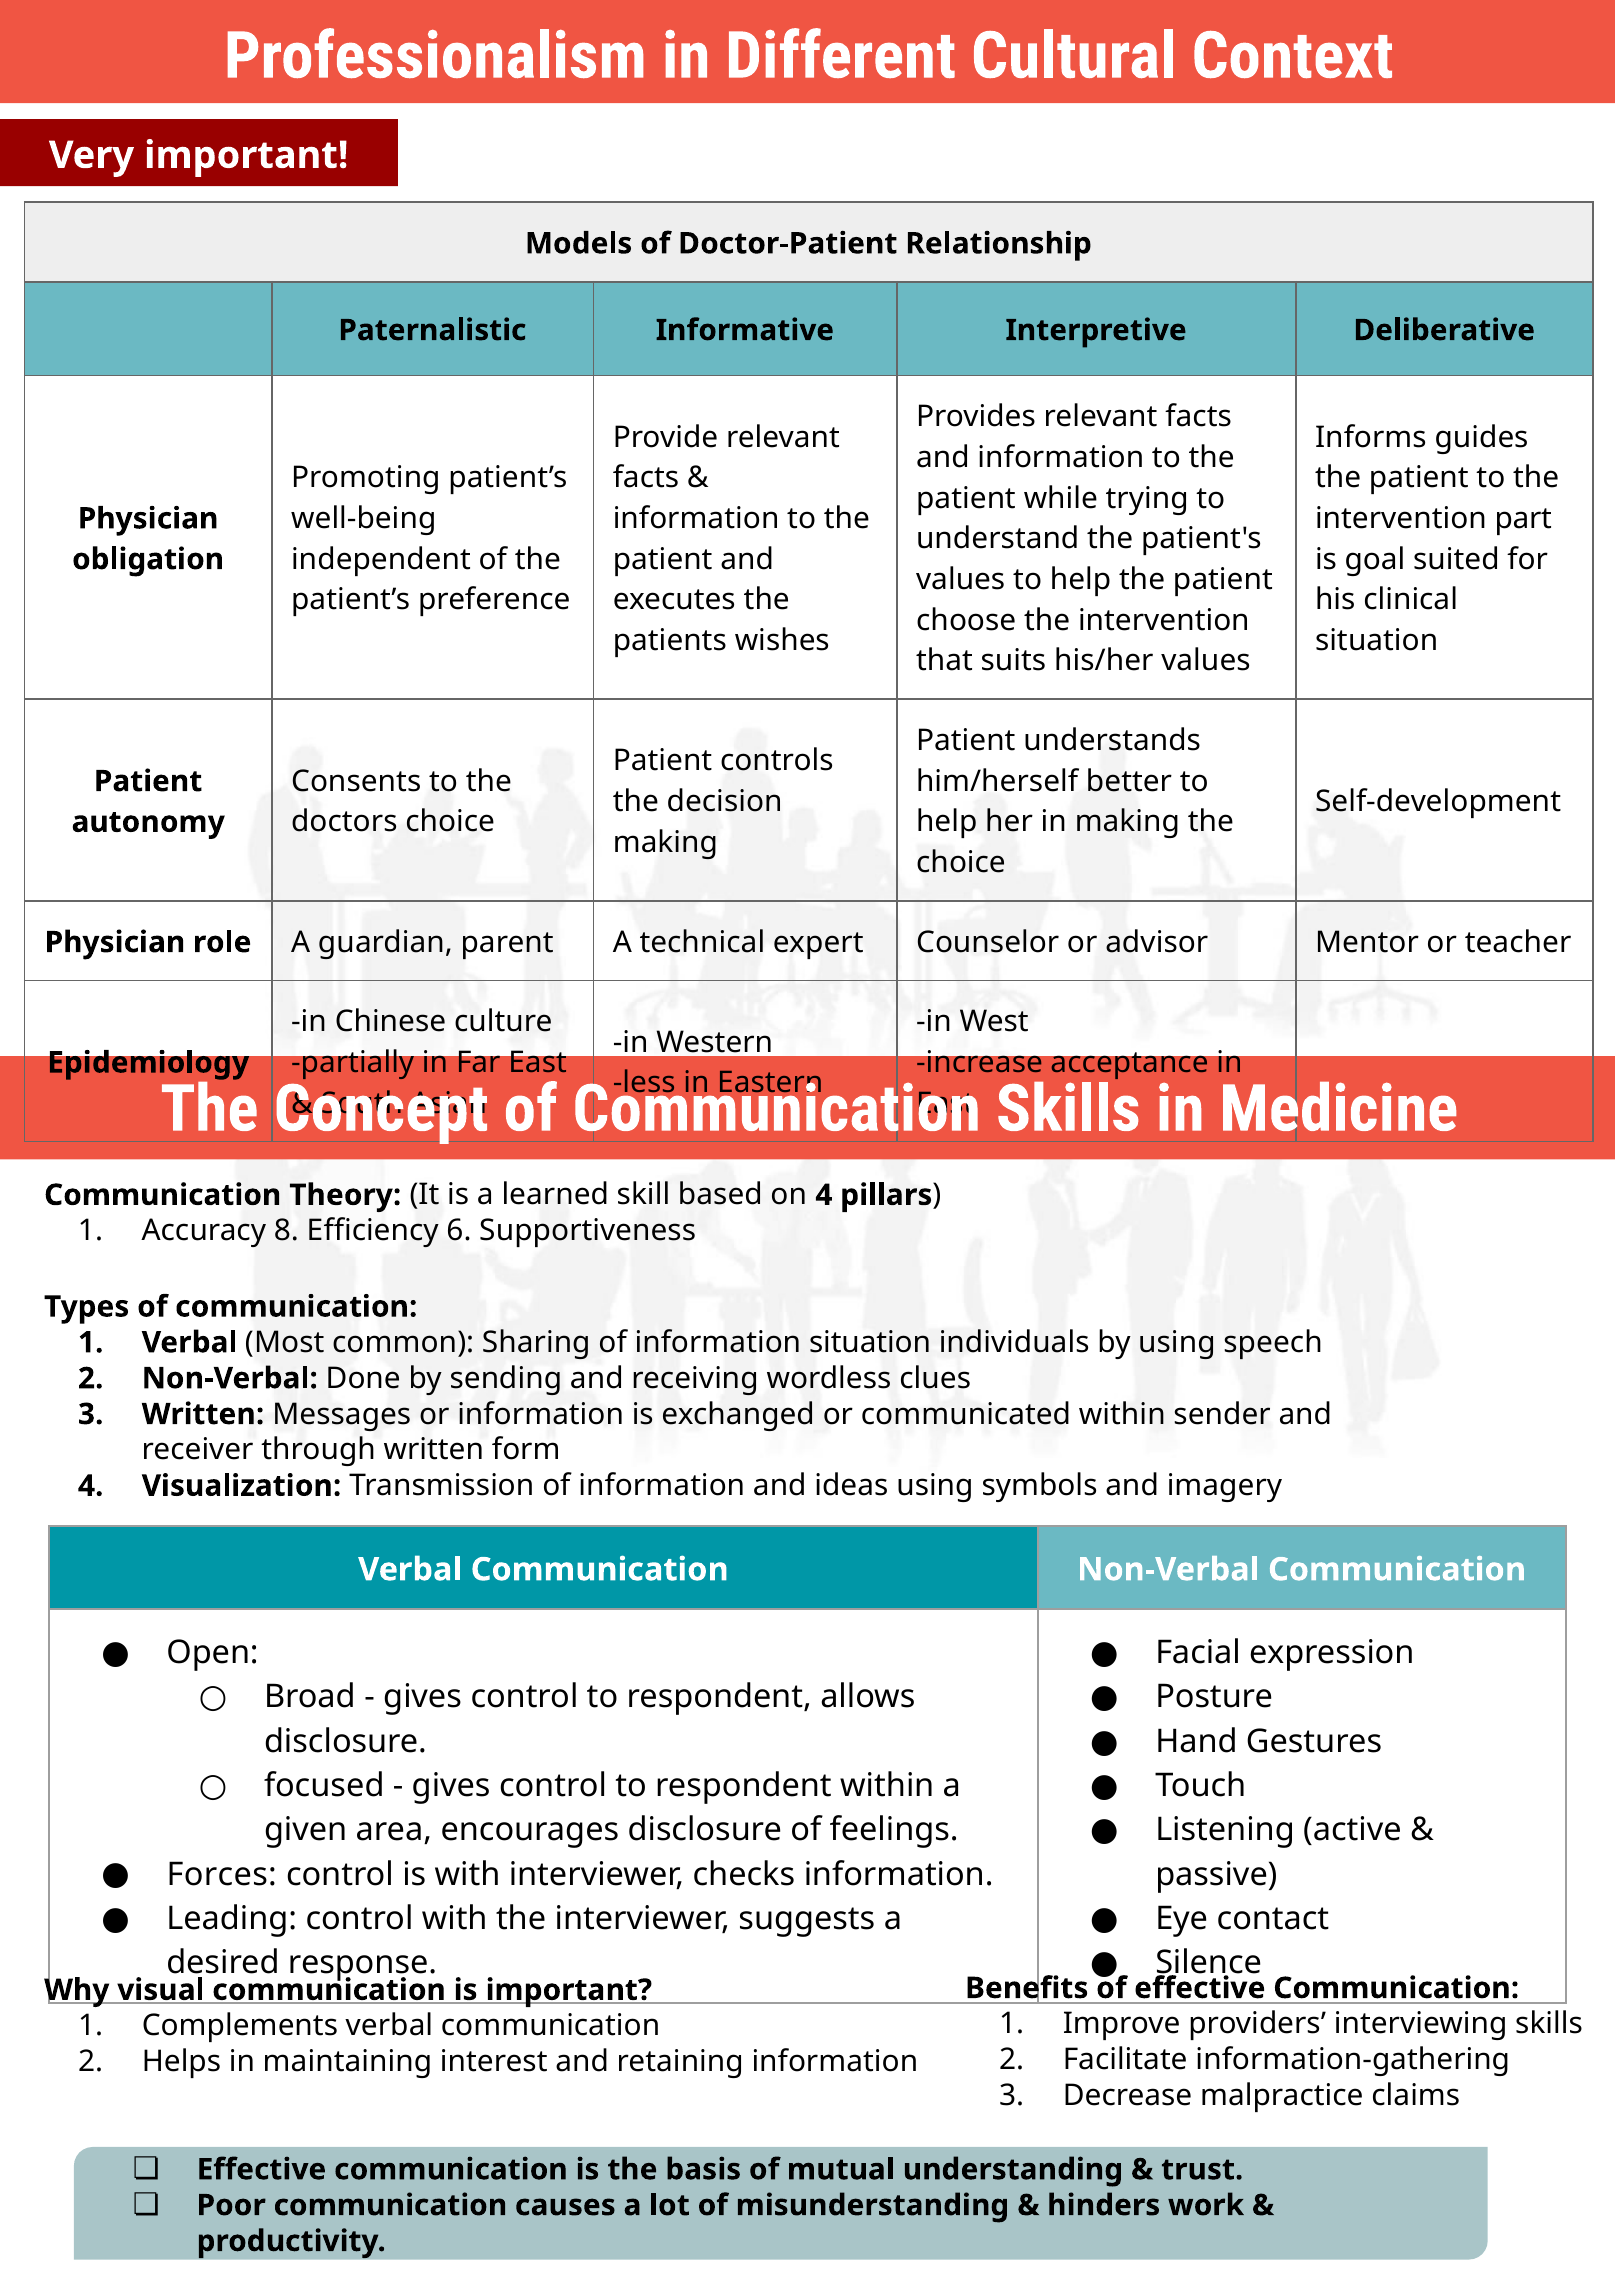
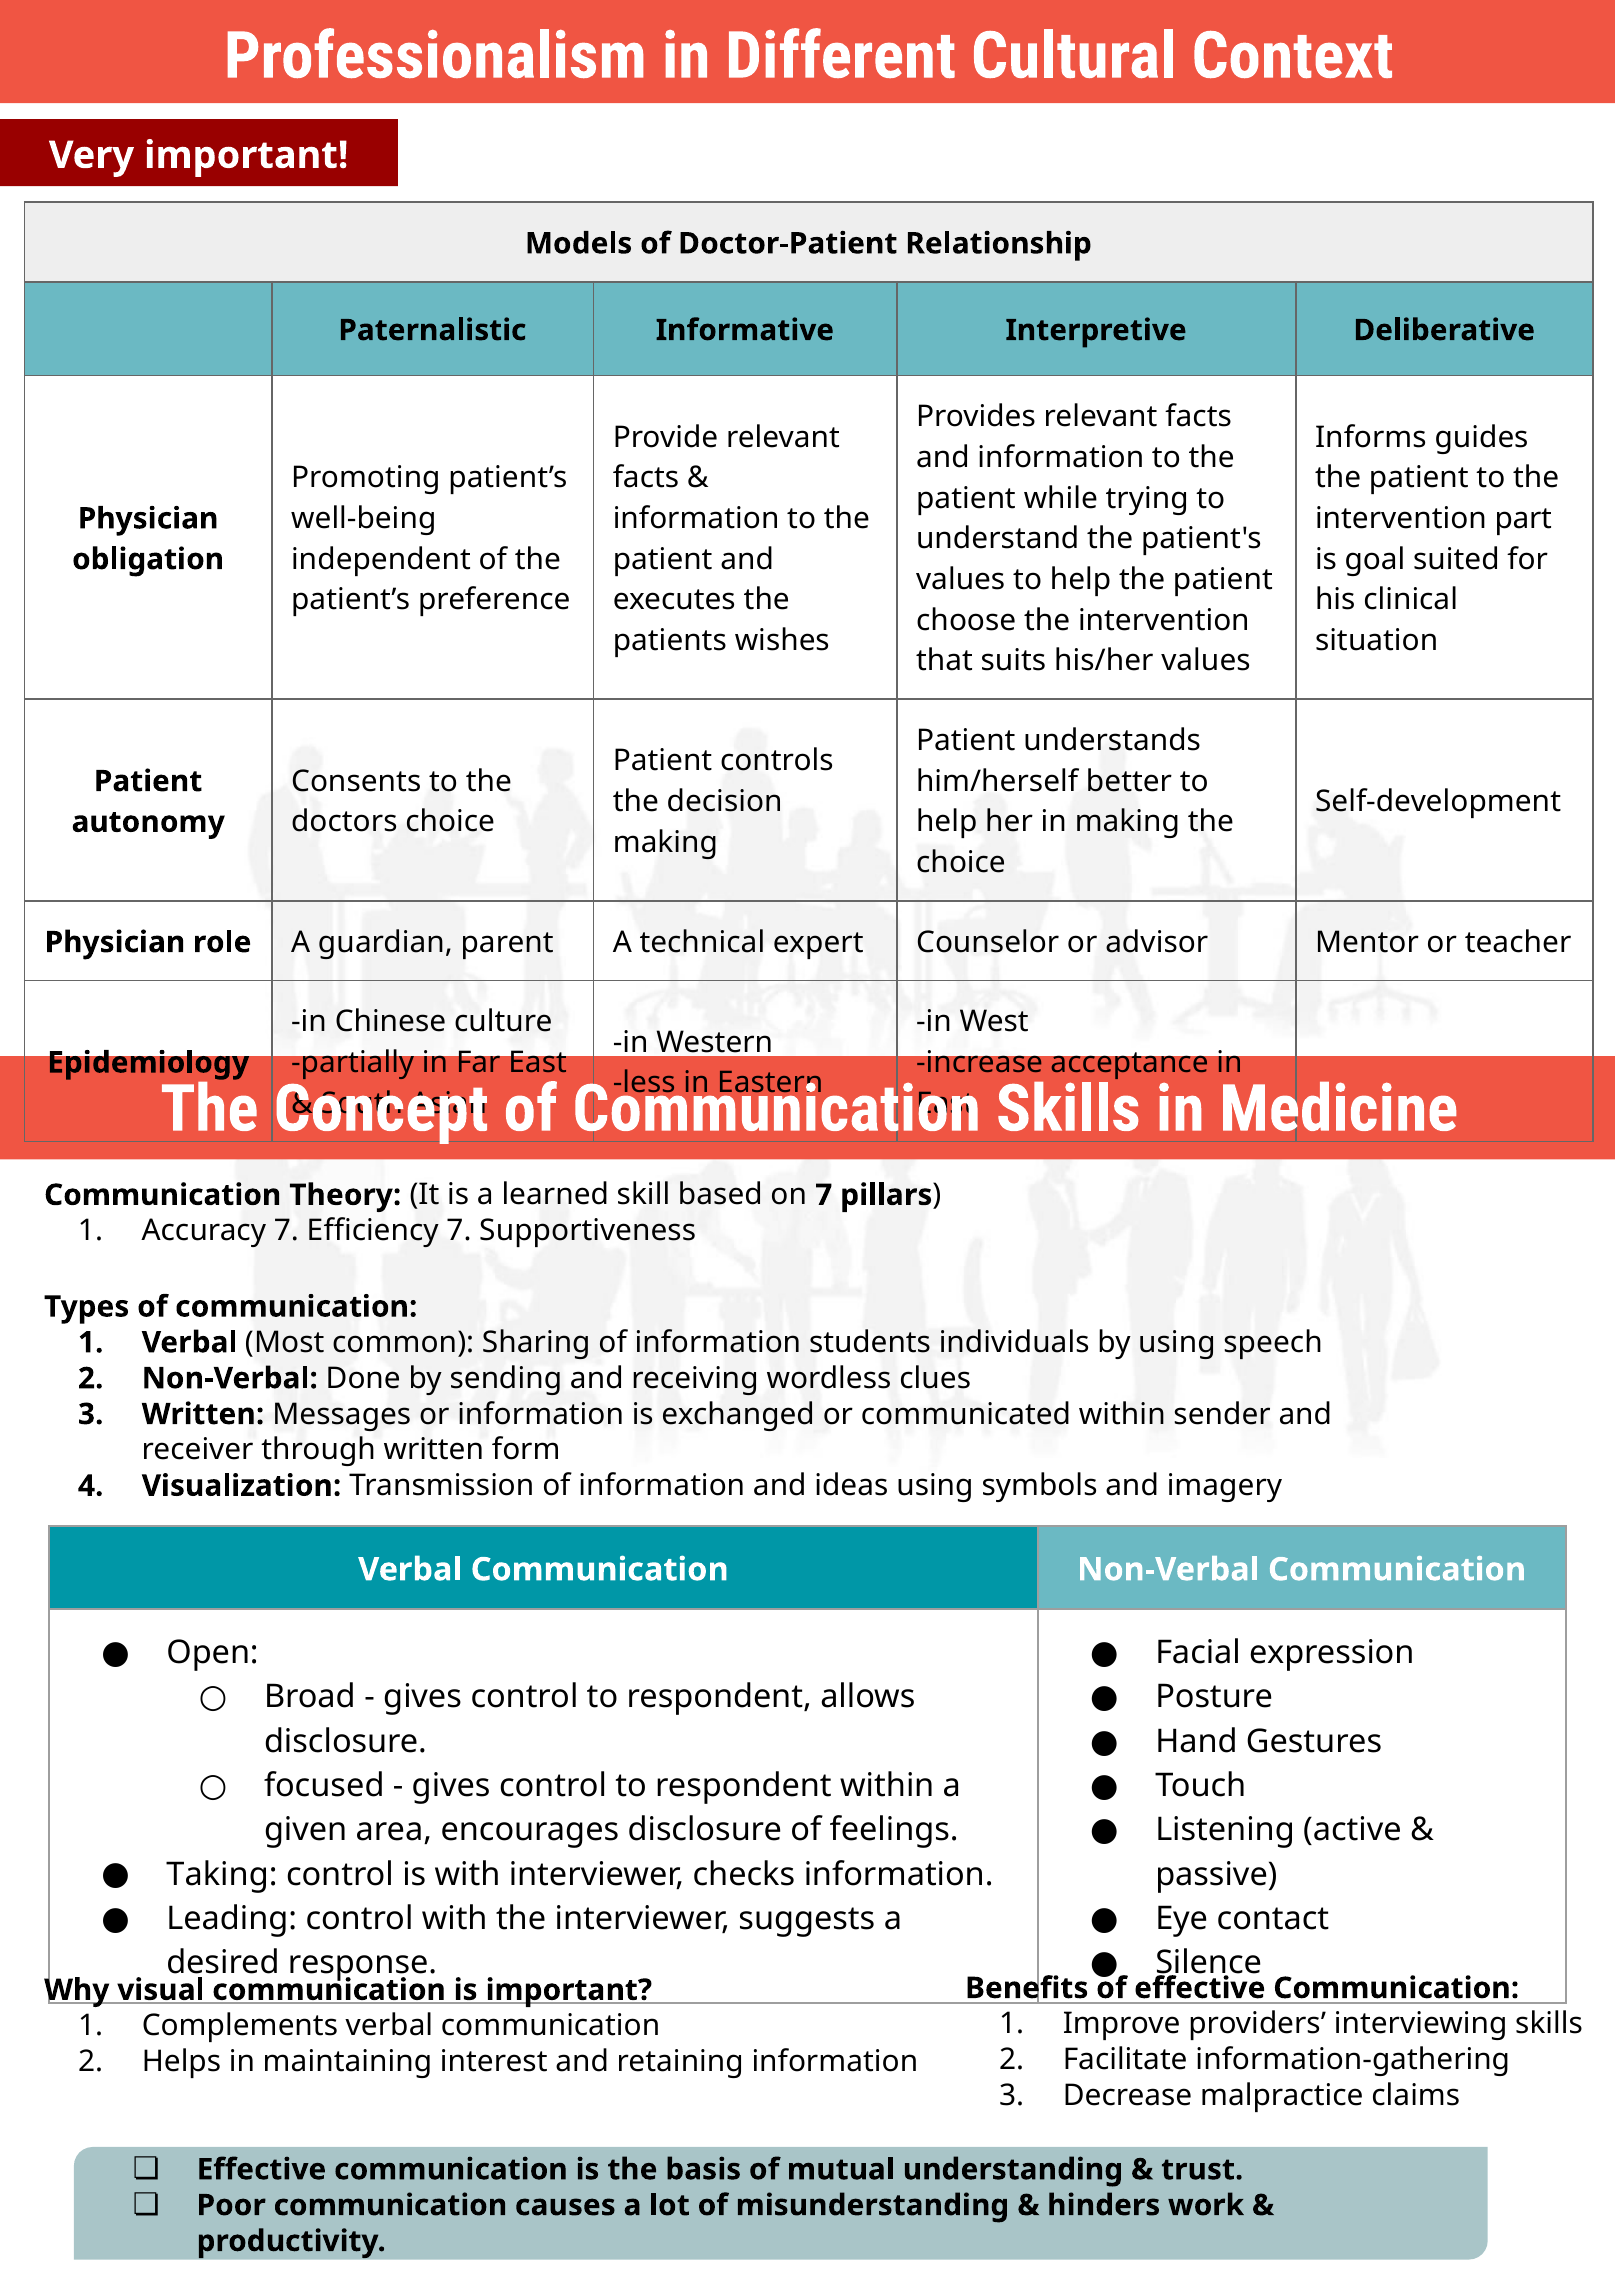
on 4: 4 -> 7
Accuracy 8: 8 -> 7
Efficiency 6: 6 -> 7
information situation: situation -> students
Forces: Forces -> Taking
